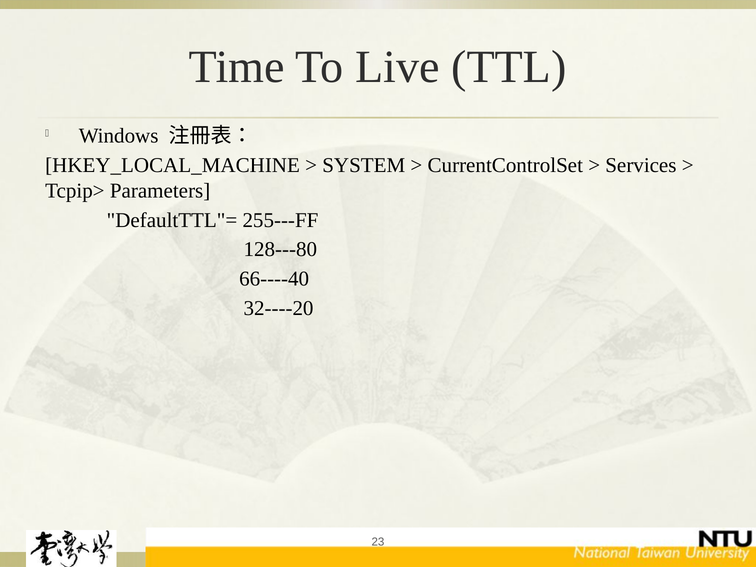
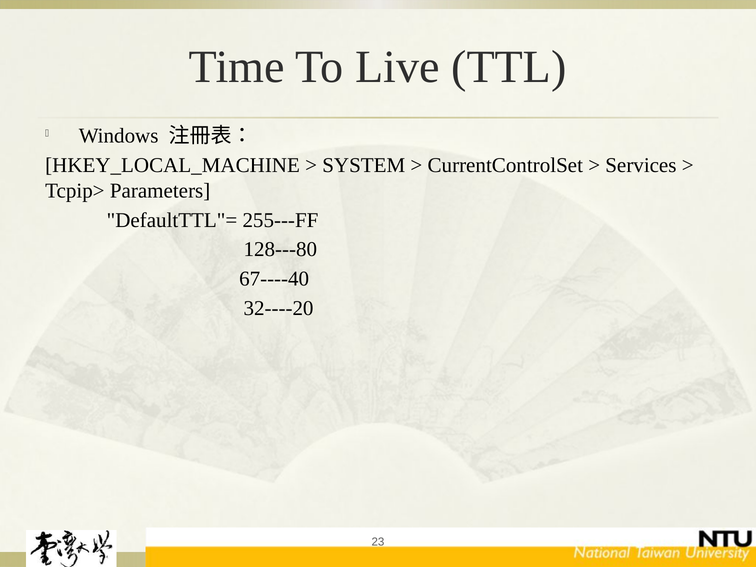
66----40: 66----40 -> 67----40
